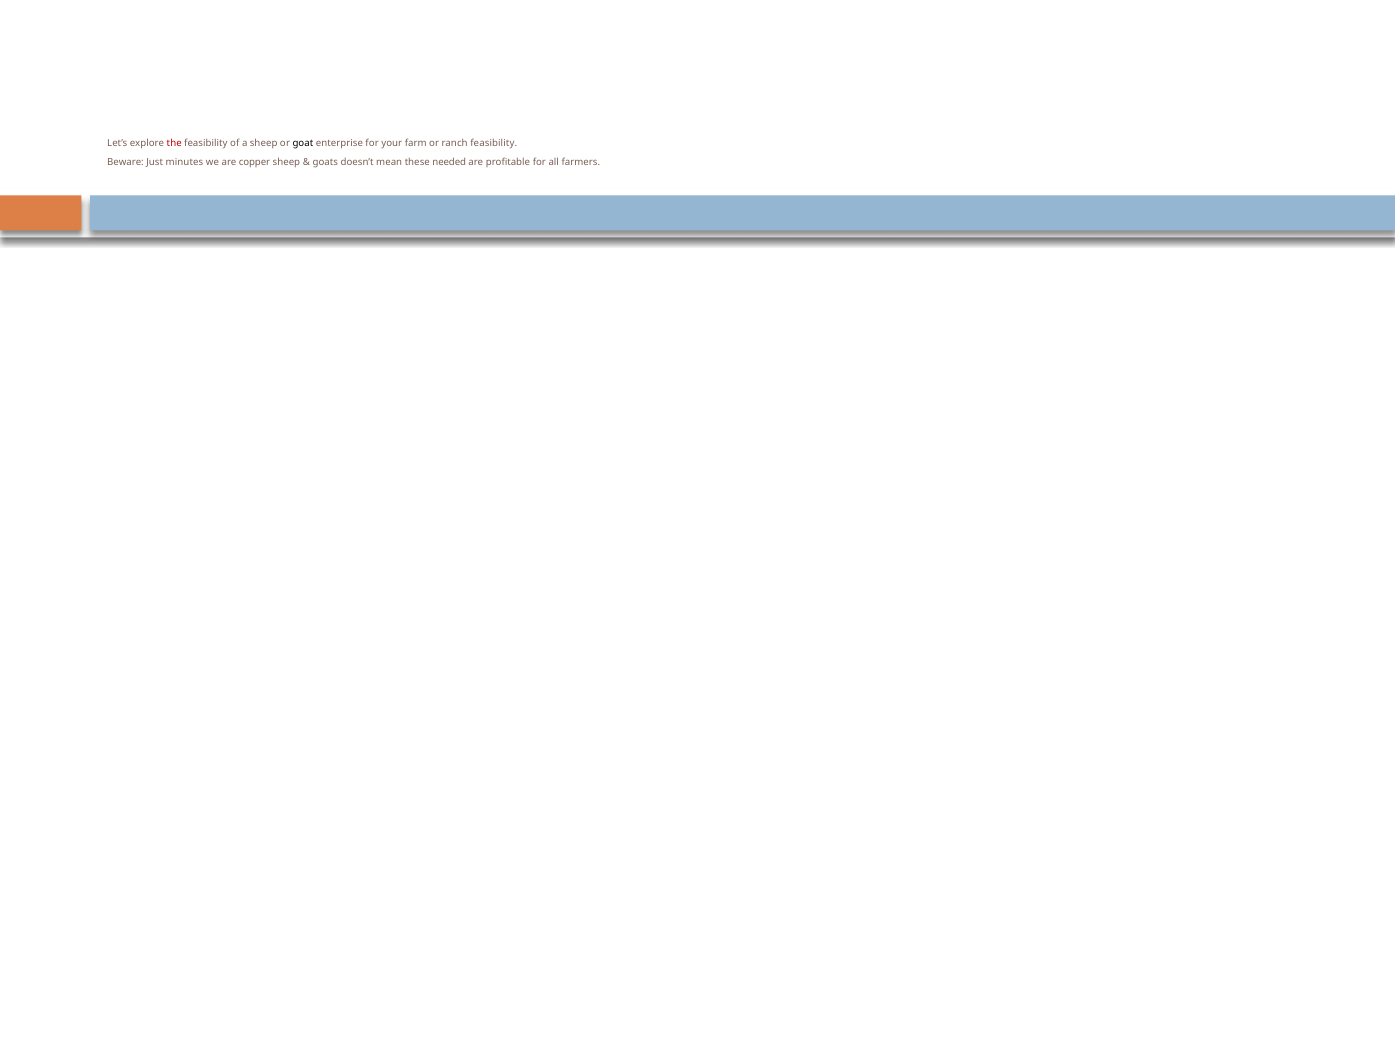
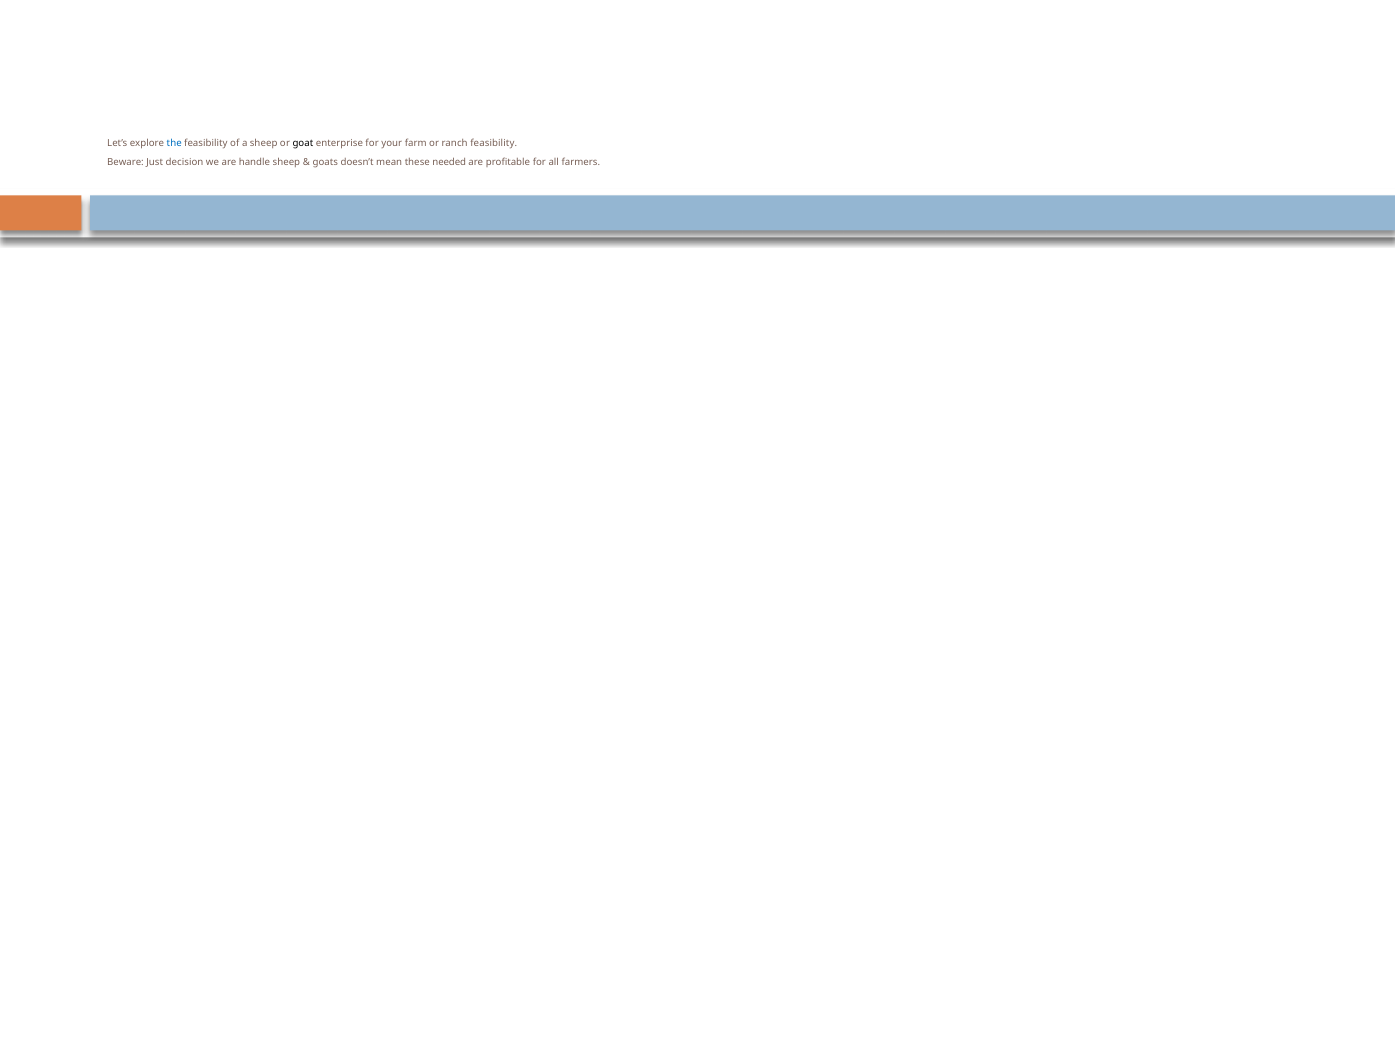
the colour: red -> blue
minutes: minutes -> decision
copper: copper -> handle
